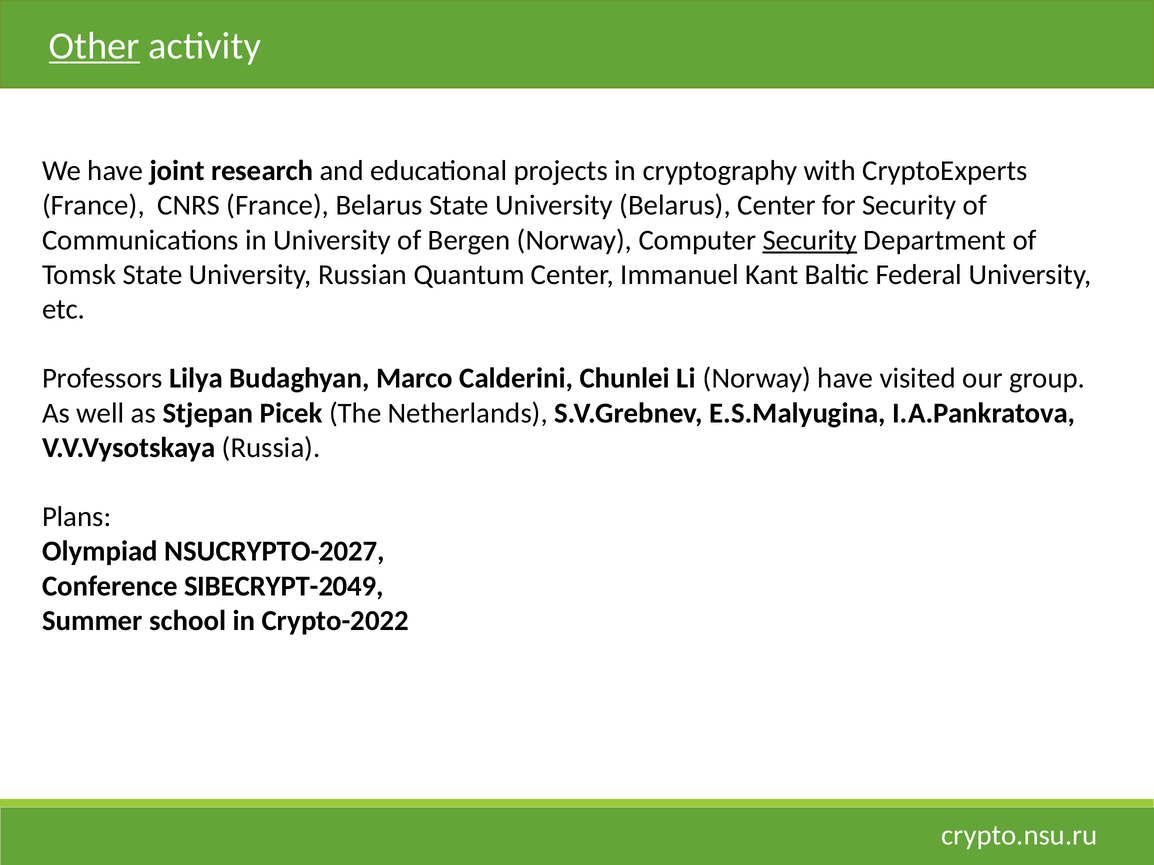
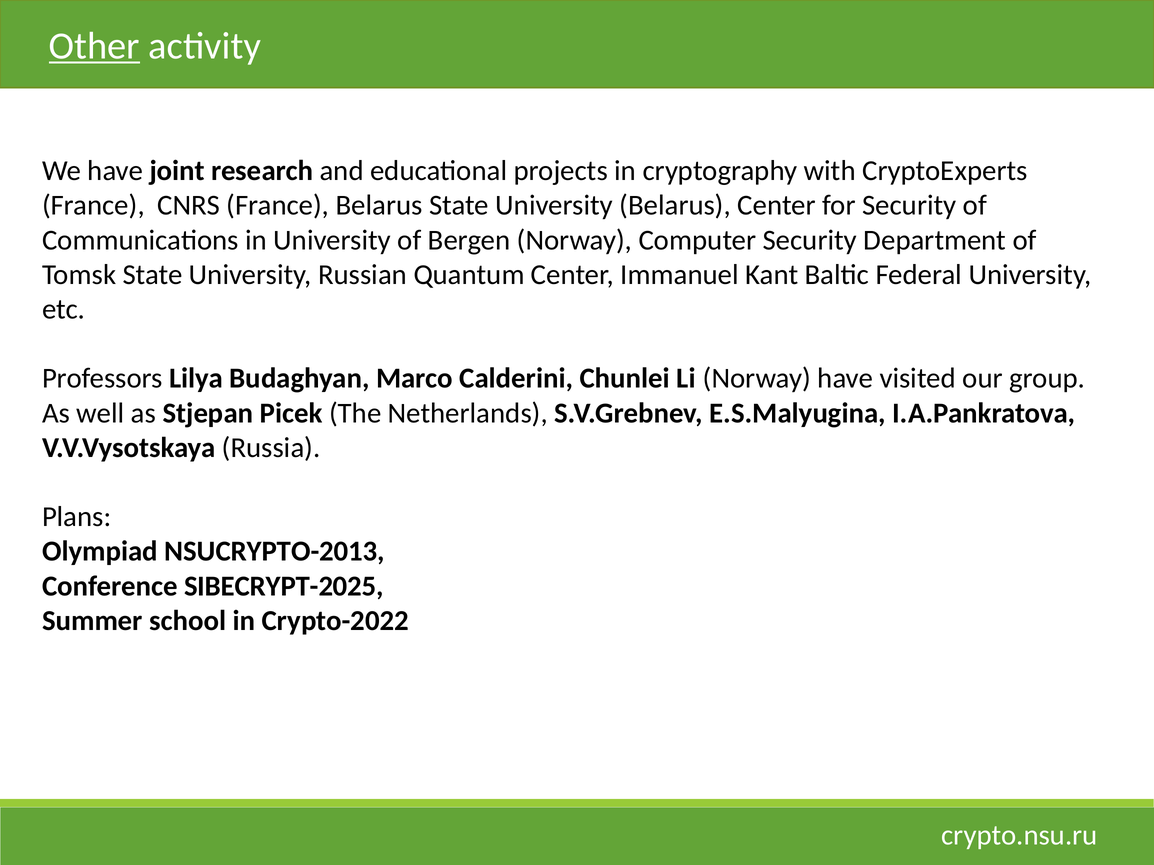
Security at (810, 240) underline: present -> none
NSUCRYPTO-2027: NSUCRYPTO-2027 -> NSUCRYPTO-2013
SIBECRYPT-2049: SIBECRYPT-2049 -> SIBECRYPT-2025
